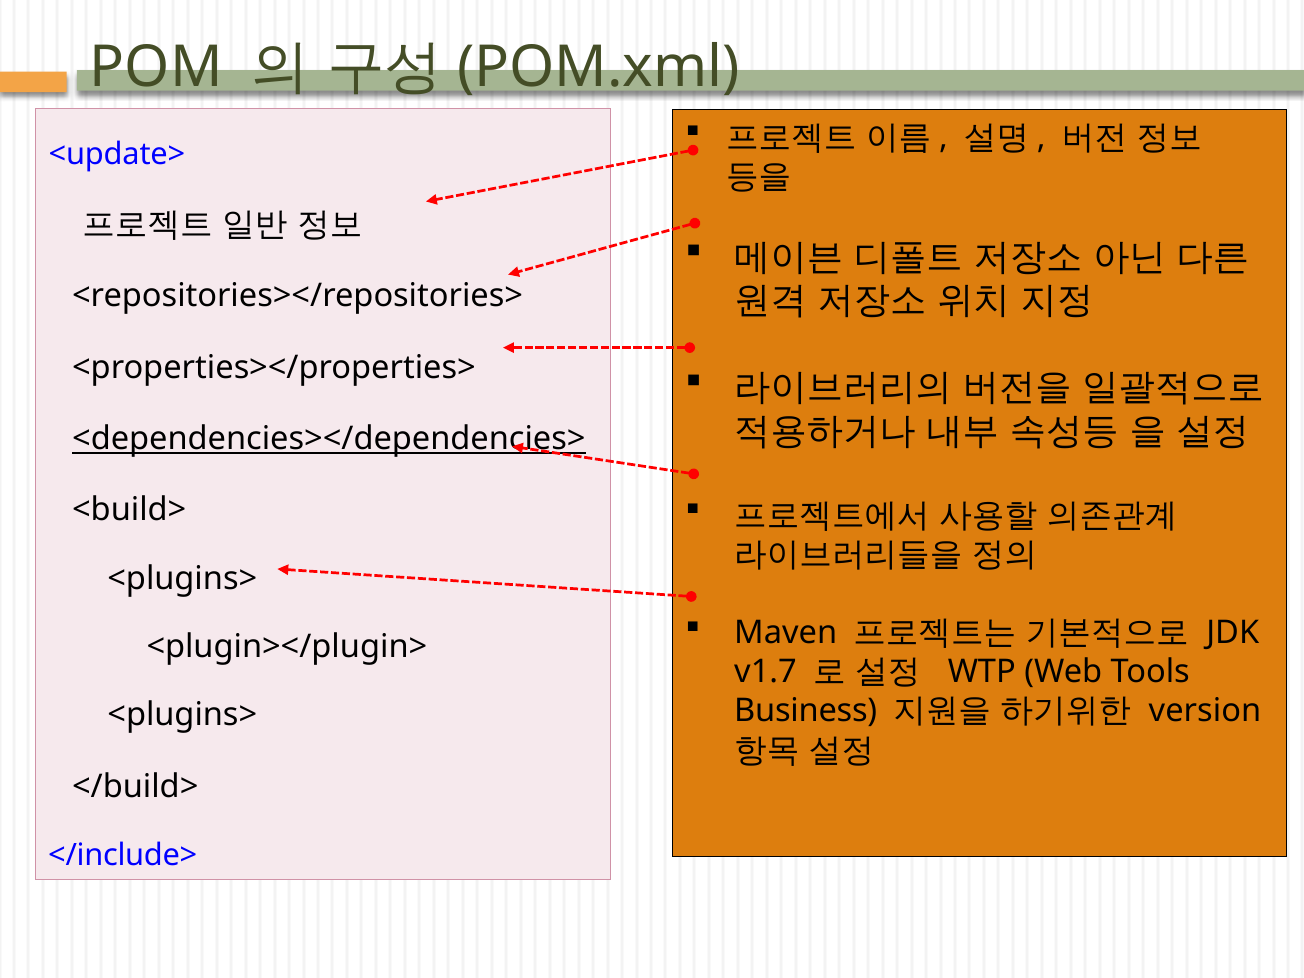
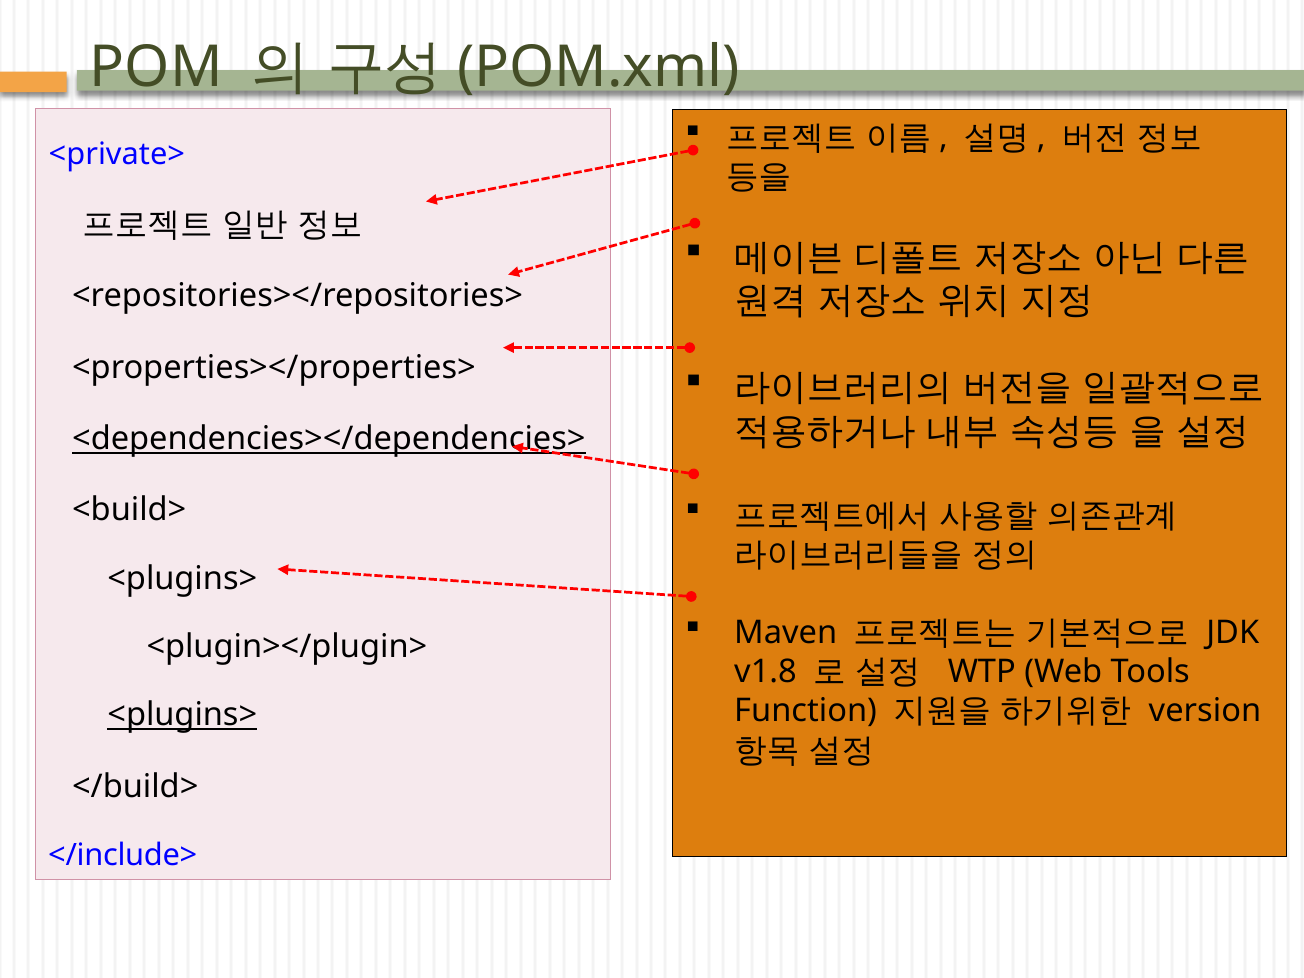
<update>: <update> -> <private>
v1.7: v1.7 -> v1.8
Business: Business -> Function
<plugins> at (182, 715) underline: none -> present
